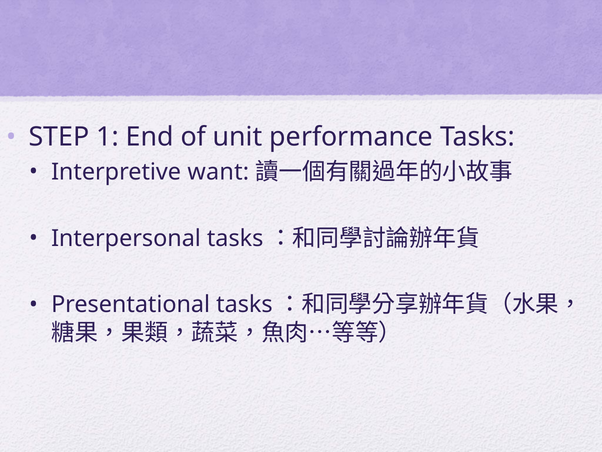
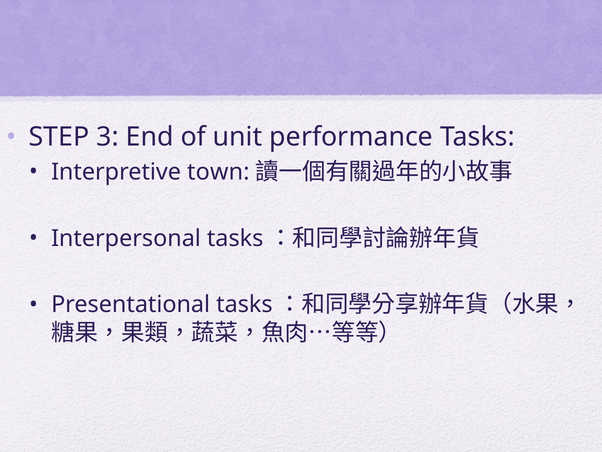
1: 1 -> 3
want: want -> town
